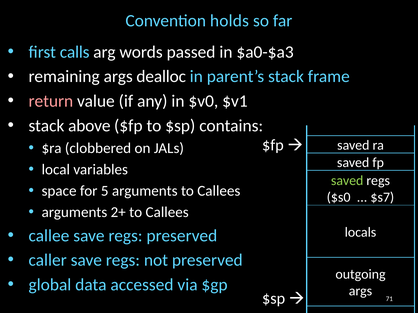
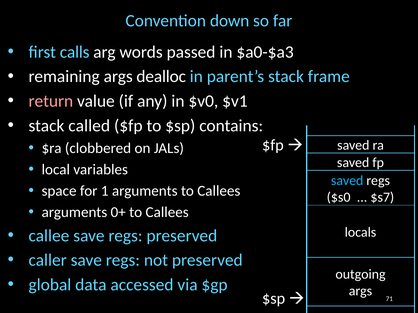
holds: holds -> down
above: above -> called
saved at (347, 181) colour: light green -> light blue
5: 5 -> 1
2+: 2+ -> 0+
